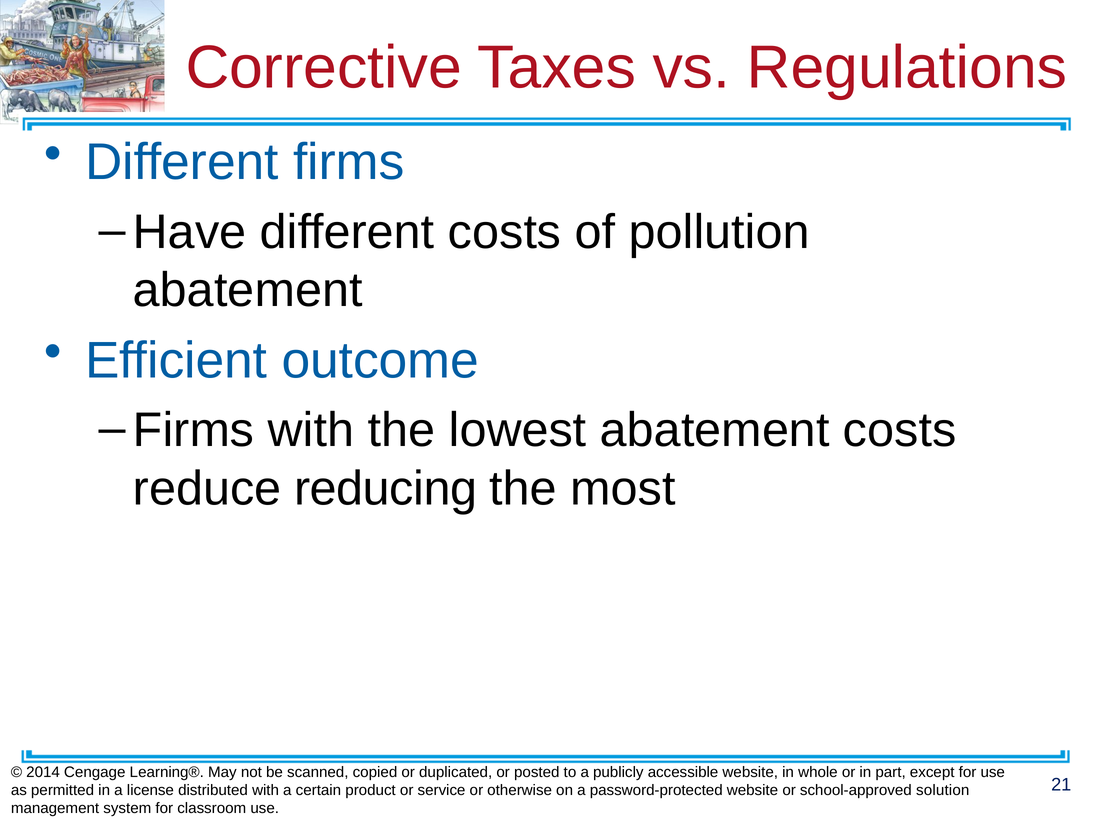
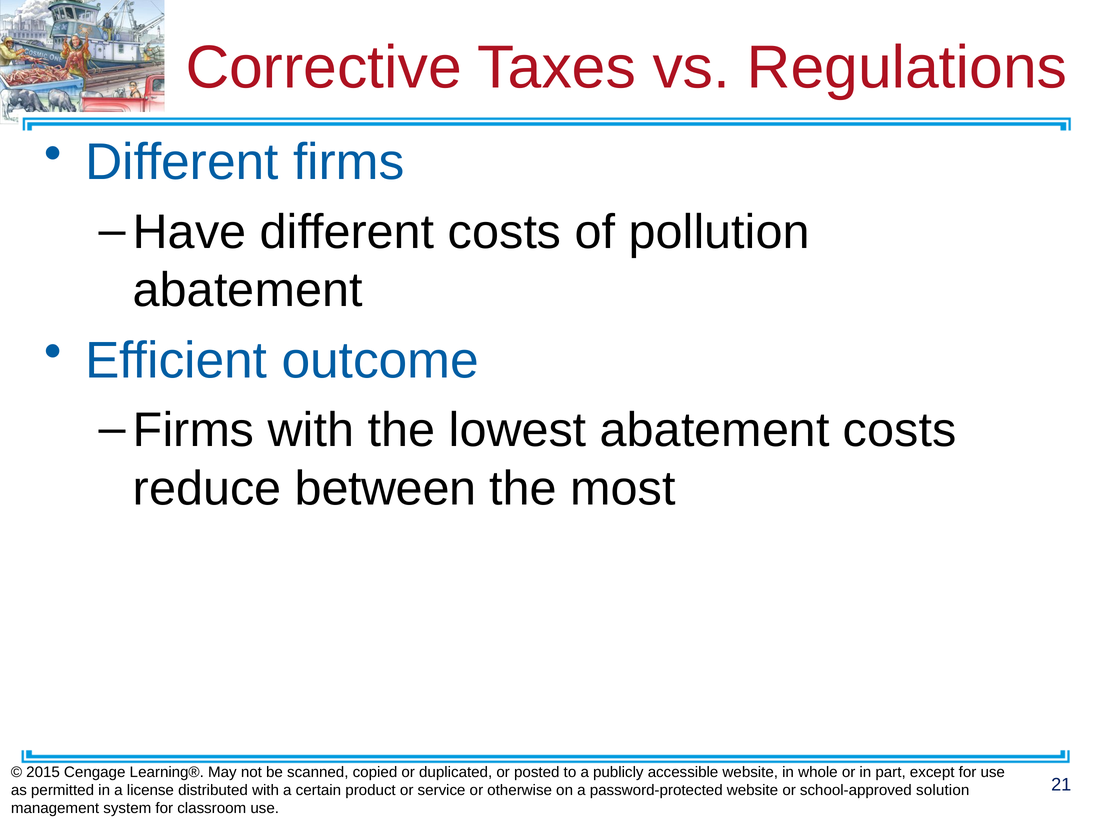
reducing: reducing -> between
2014: 2014 -> 2015
